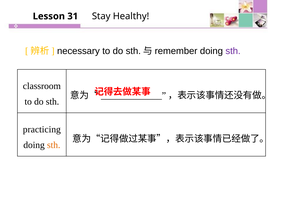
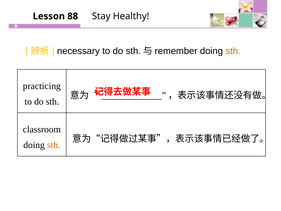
31: 31 -> 88
sth at (233, 51) colour: purple -> orange
classroom: classroom -> practicing
practicing: practicing -> classroom
